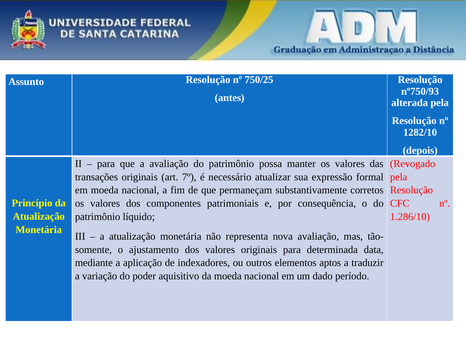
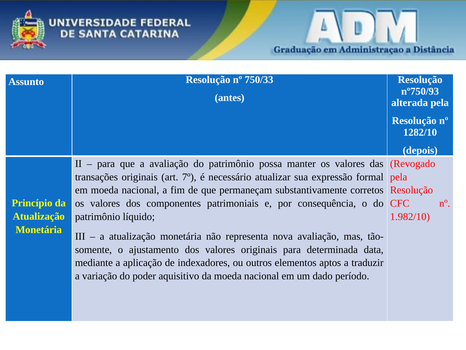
750/25: 750/25 -> 750/33
1.286/10: 1.286/10 -> 1.982/10
